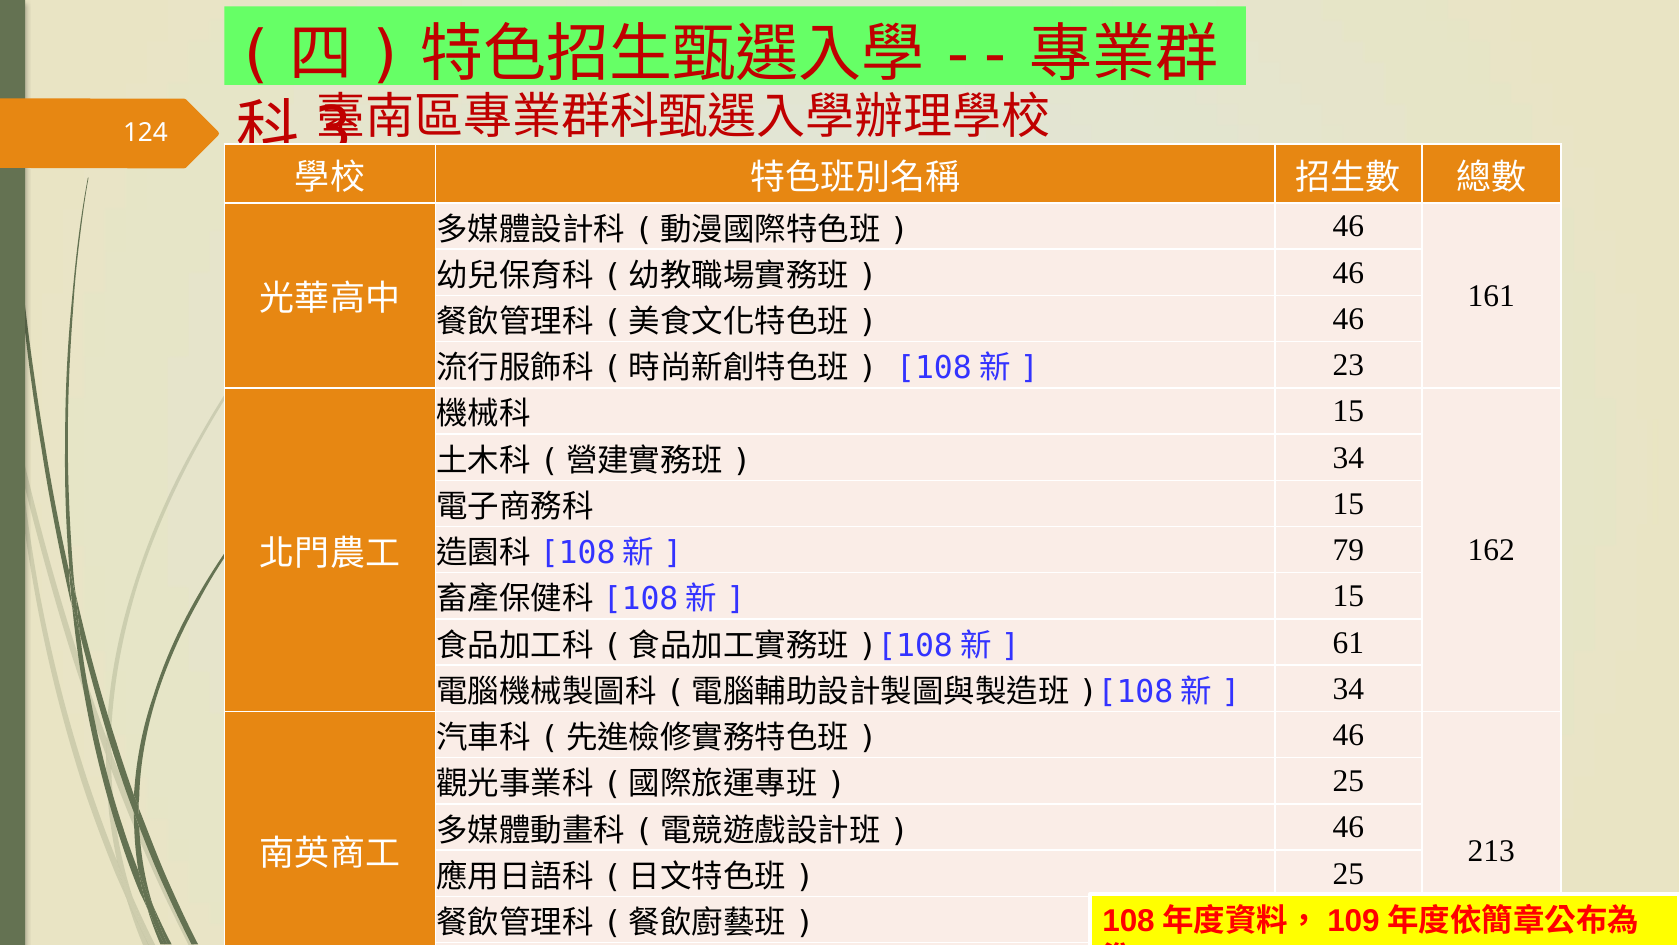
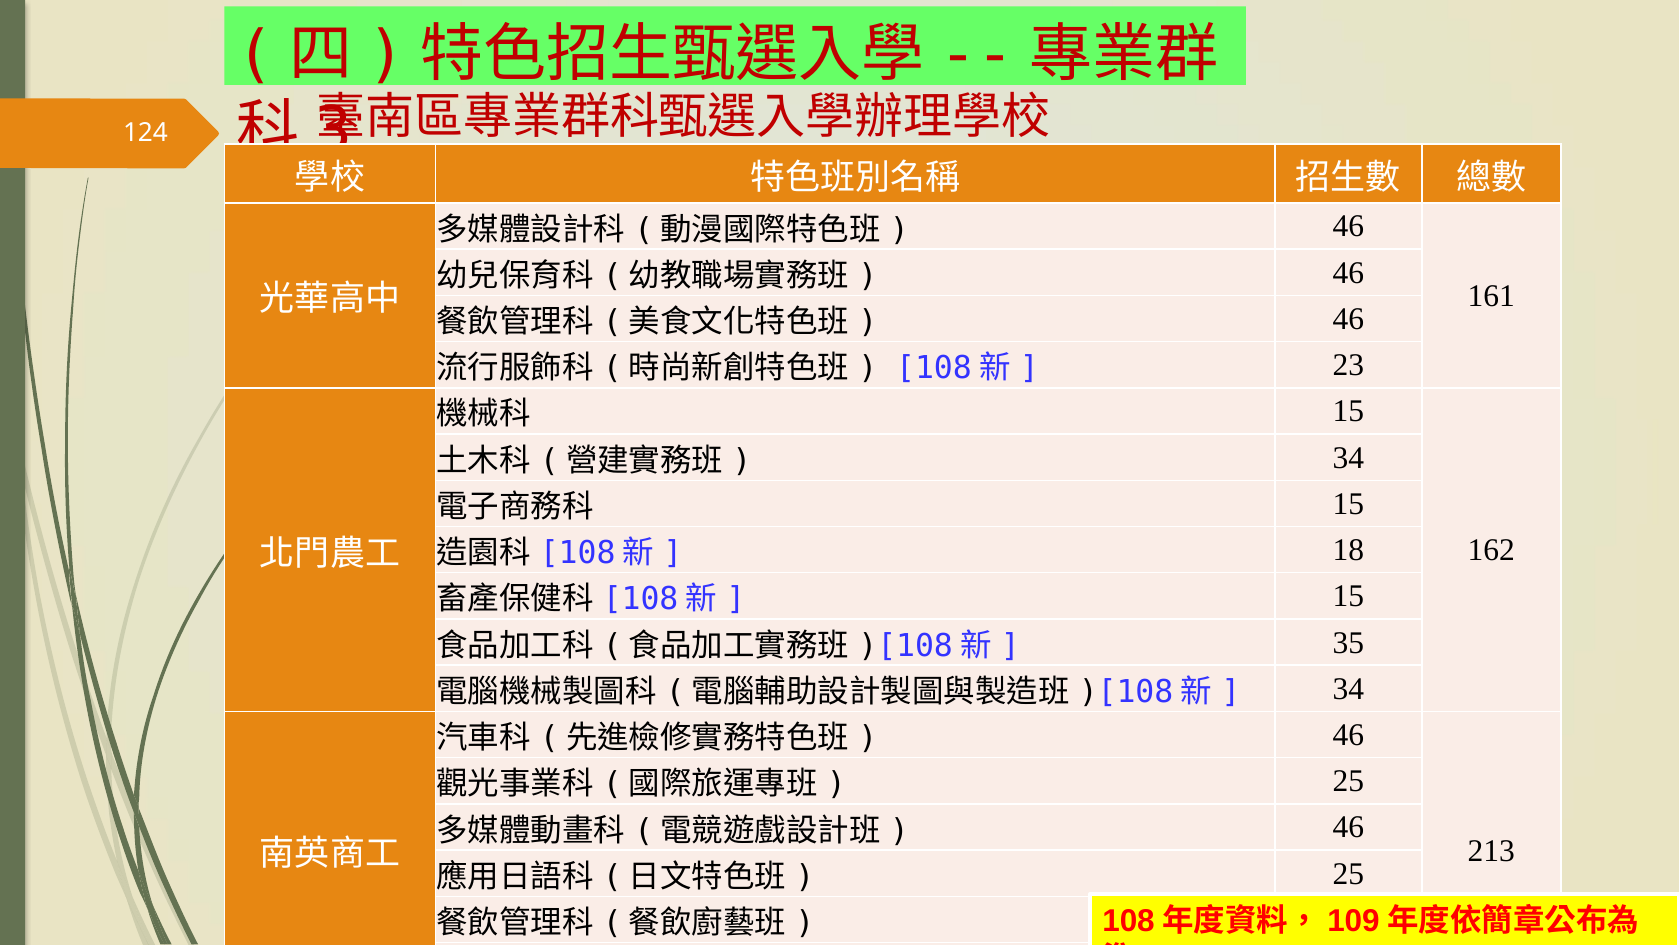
79: 79 -> 18
61: 61 -> 35
